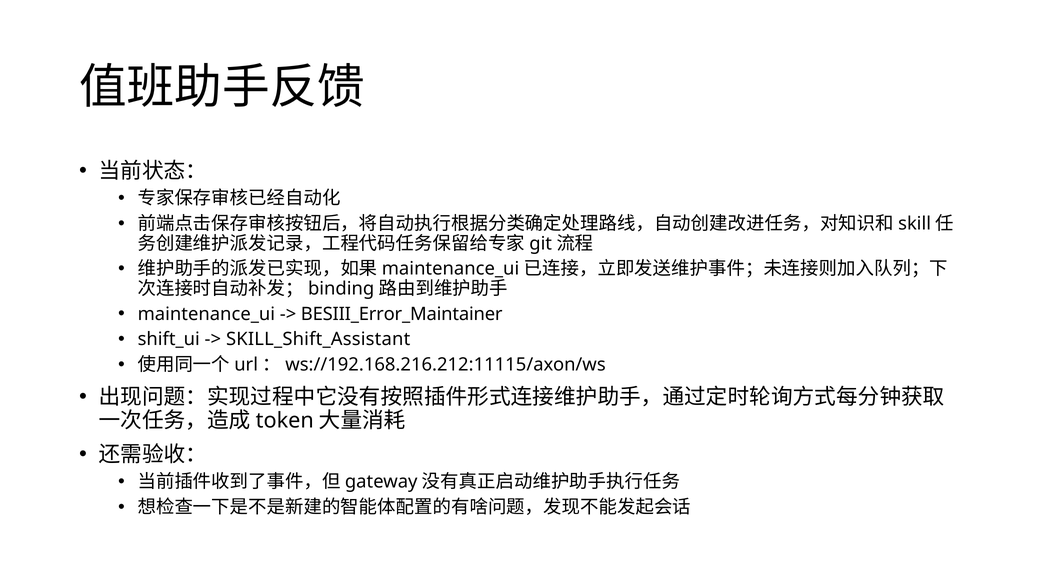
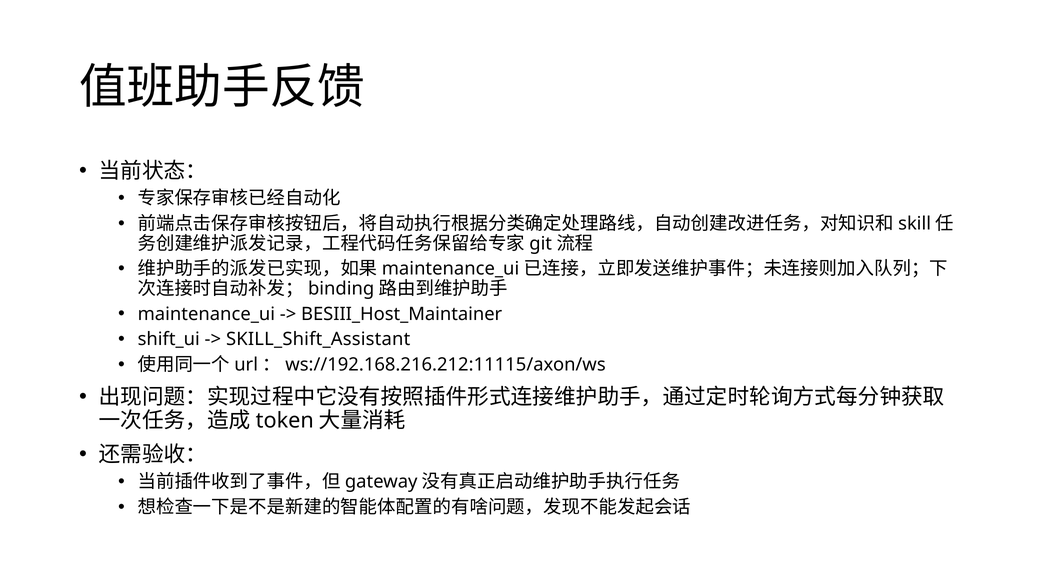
BESIII_Error_Maintainer: BESIII_Error_Maintainer -> BESIII_Host_Maintainer
